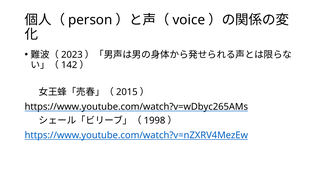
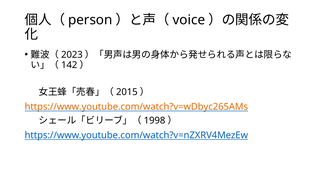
https://www.youtube.com/watch?v=wDbyc265AMs colour: black -> orange
